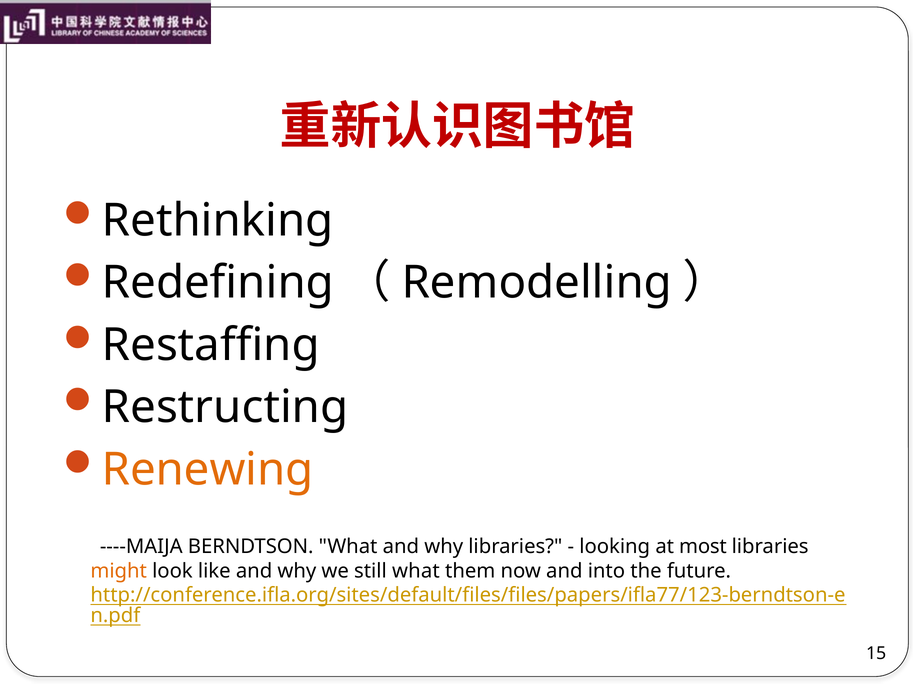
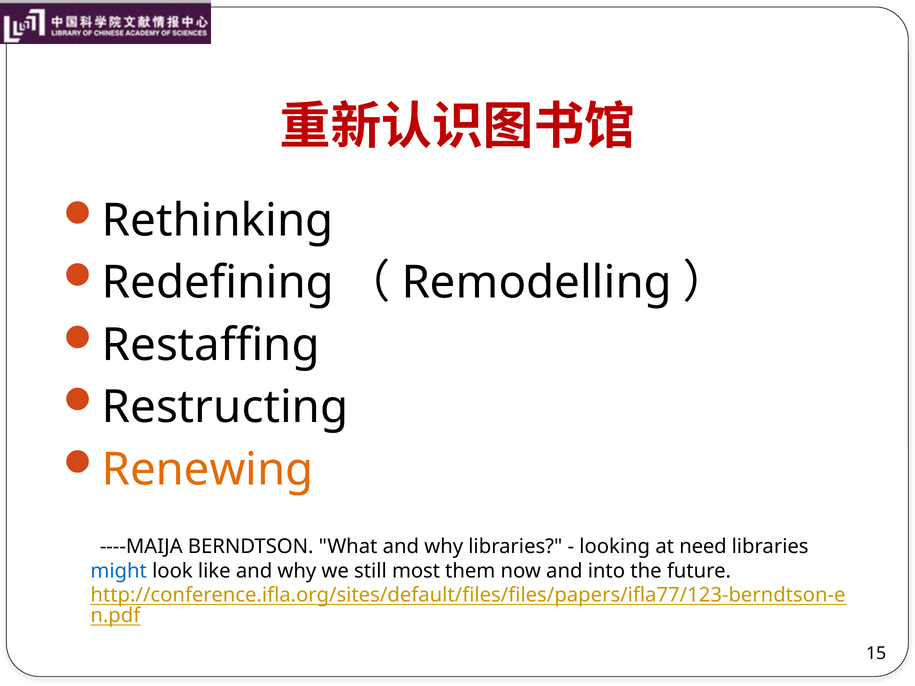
most: most -> need
might colour: orange -> blue
still what: what -> most
